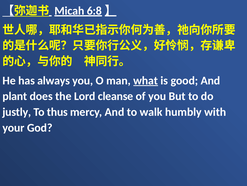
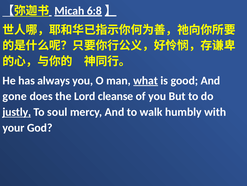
plant: plant -> gone
justly underline: none -> present
thus: thus -> soul
